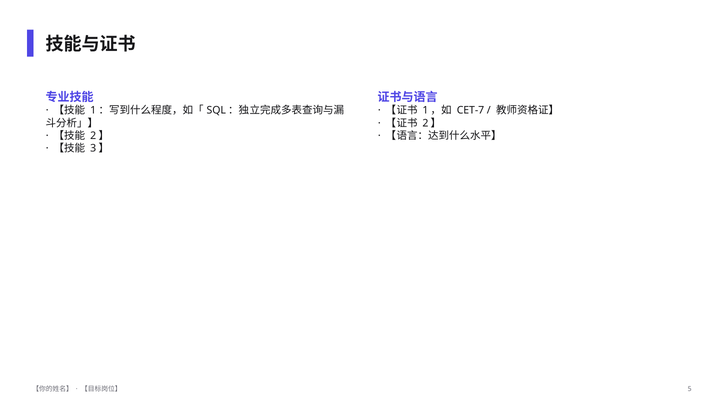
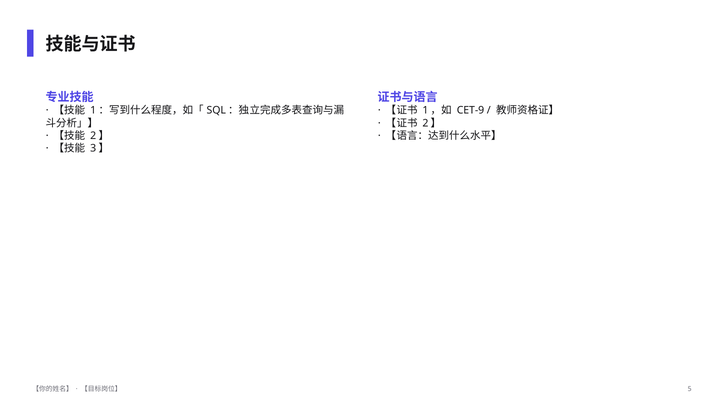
CET-7: CET-7 -> CET-9
